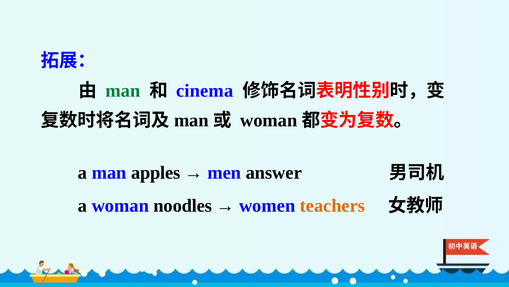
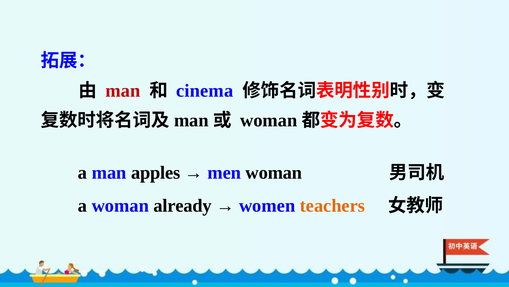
man at (123, 90) colour: green -> red
men answer: answer -> woman
noodles: noodles -> already
